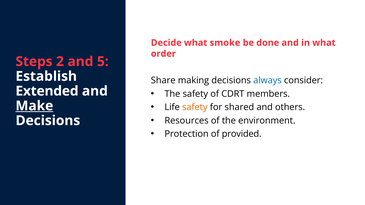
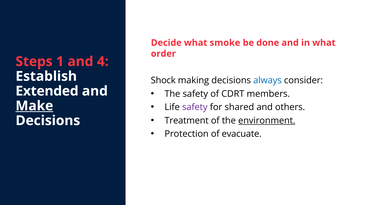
2: 2 -> 1
5: 5 -> 4
Share: Share -> Shock
safety at (195, 107) colour: orange -> purple
Resources: Resources -> Treatment
environment underline: none -> present
provided: provided -> evacuate
